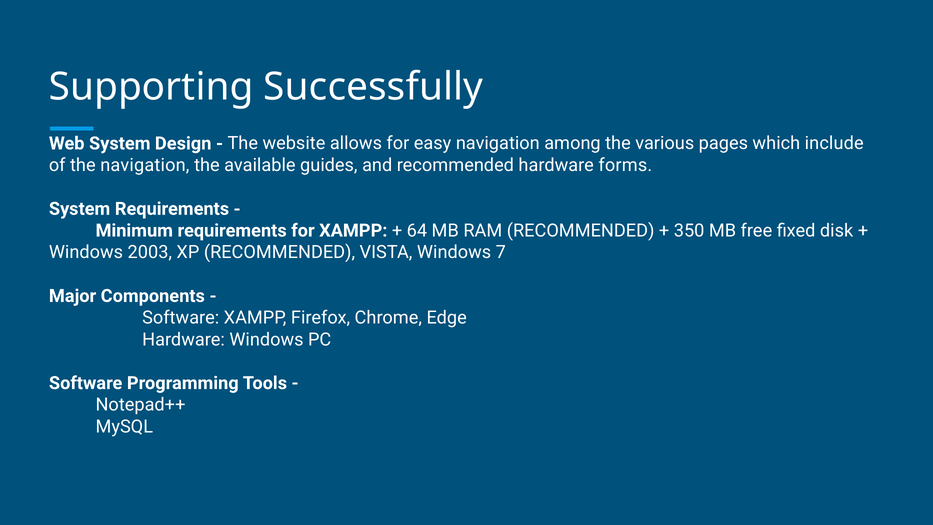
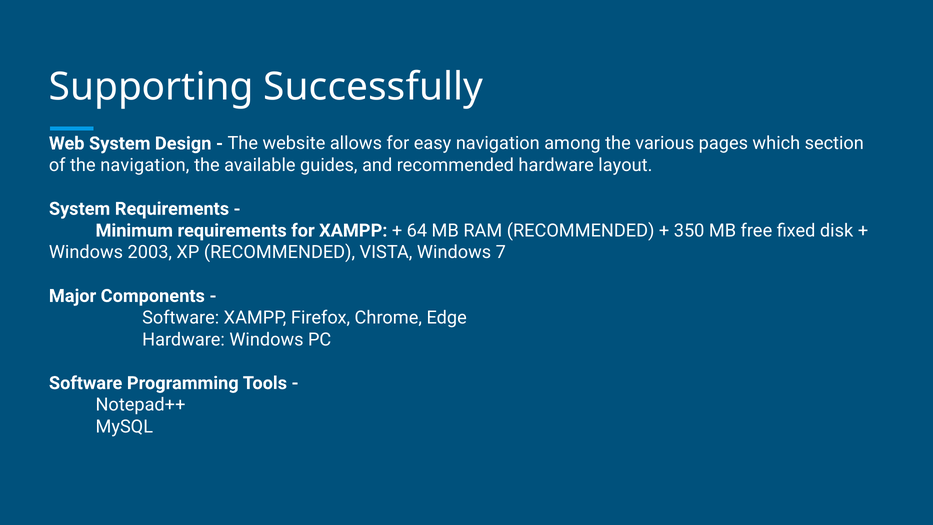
include: include -> section
forms: forms -> layout
